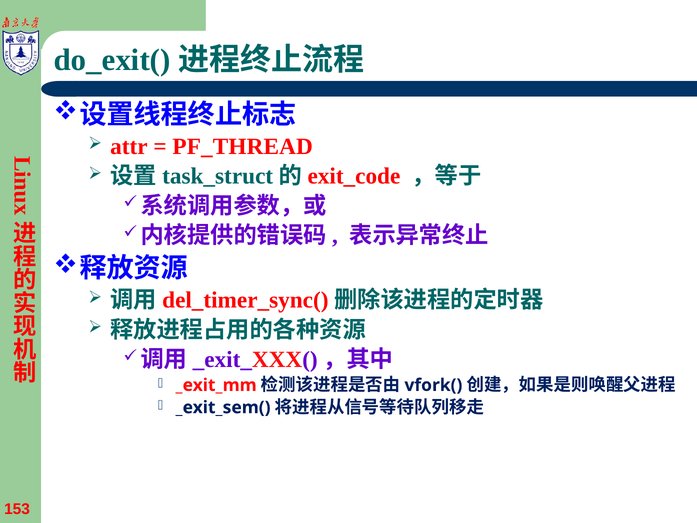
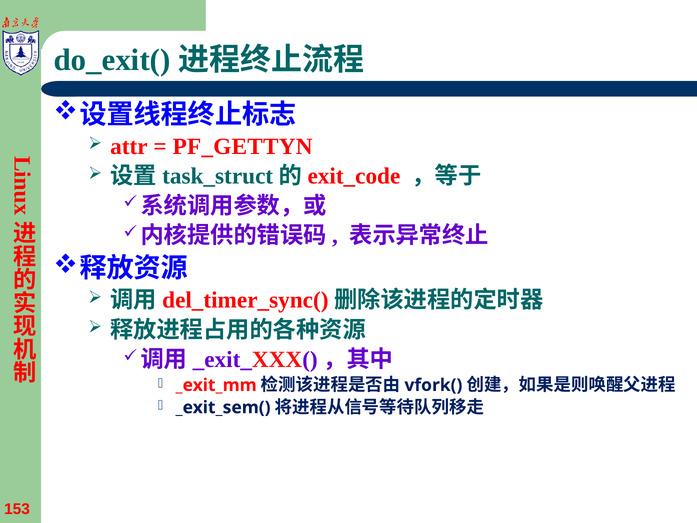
PF_THREAD: PF_THREAD -> PF_GETTYN
